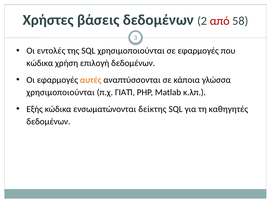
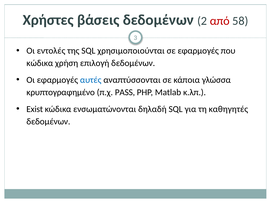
αυτές colour: orange -> blue
χρησιμοποιούνται at (61, 92): χρησιμοποιούνται -> κρυπτογραφημένο
ΓΙΑΤΊ: ΓΙΑΤΊ -> PASS
Εξής: Εξής -> Exist
δείκτης: δείκτης -> δηλαδή
